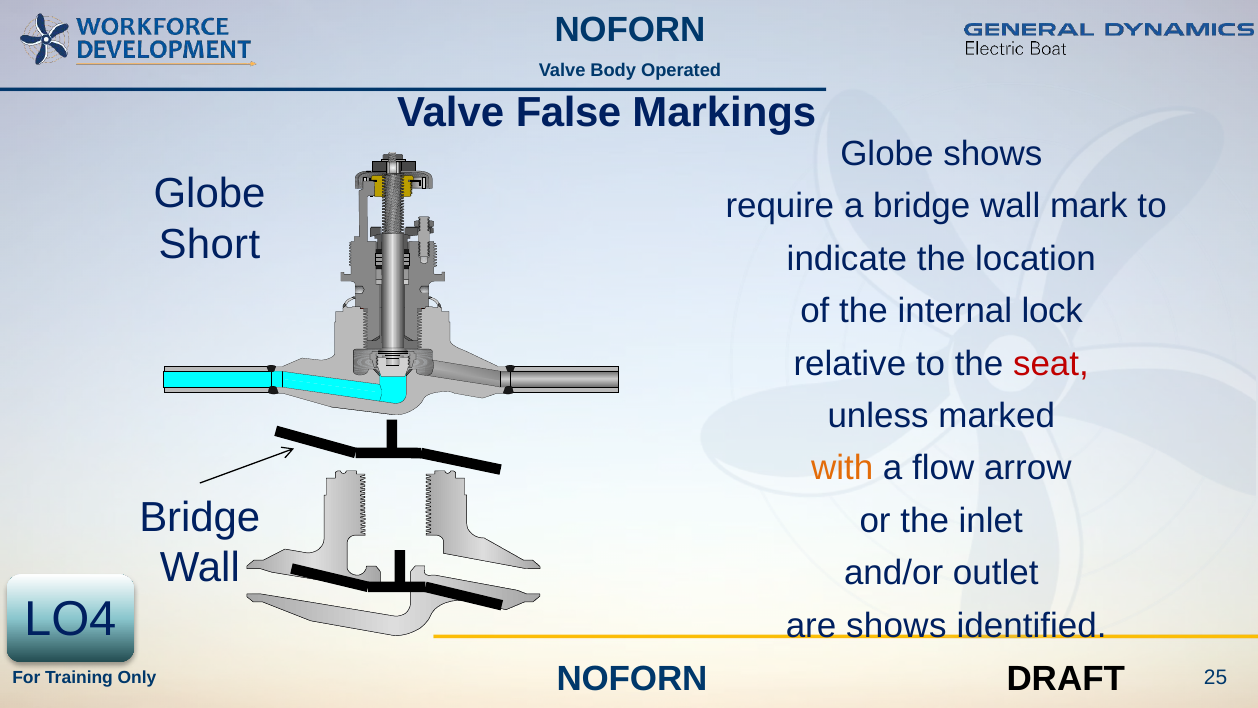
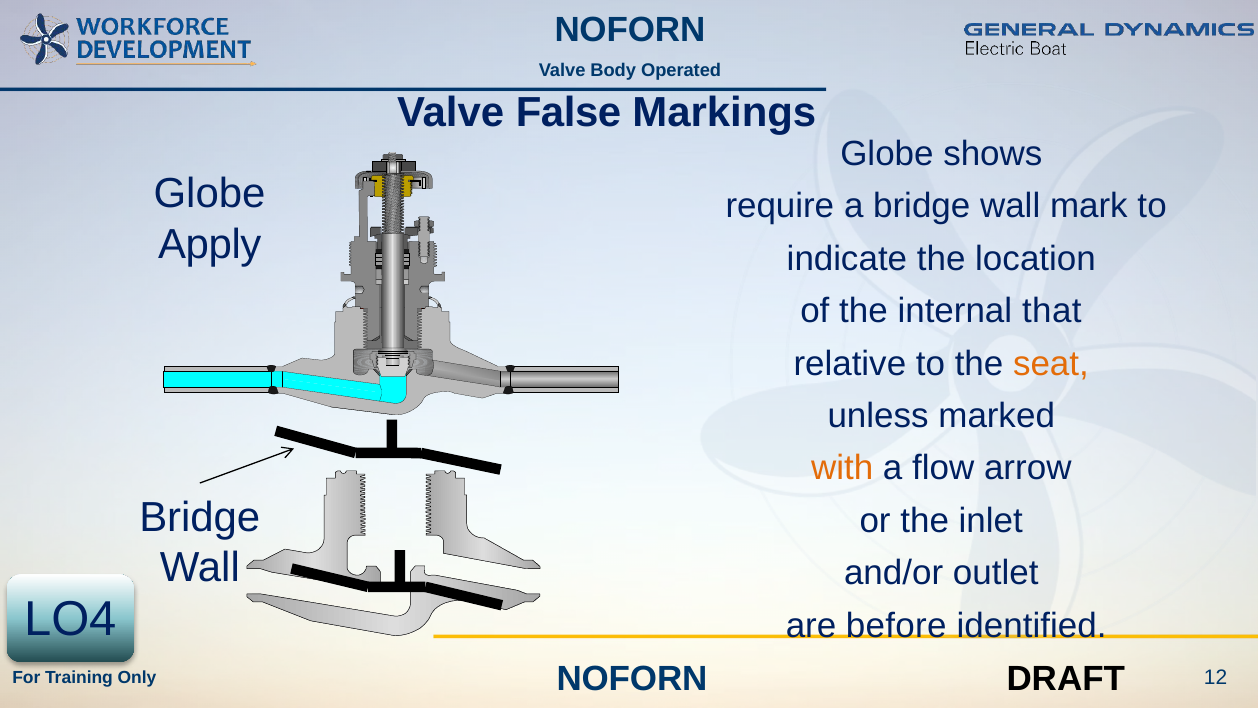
Short: Short -> Apply
lock: lock -> that
seat colour: red -> orange
are shows: shows -> before
25: 25 -> 12
